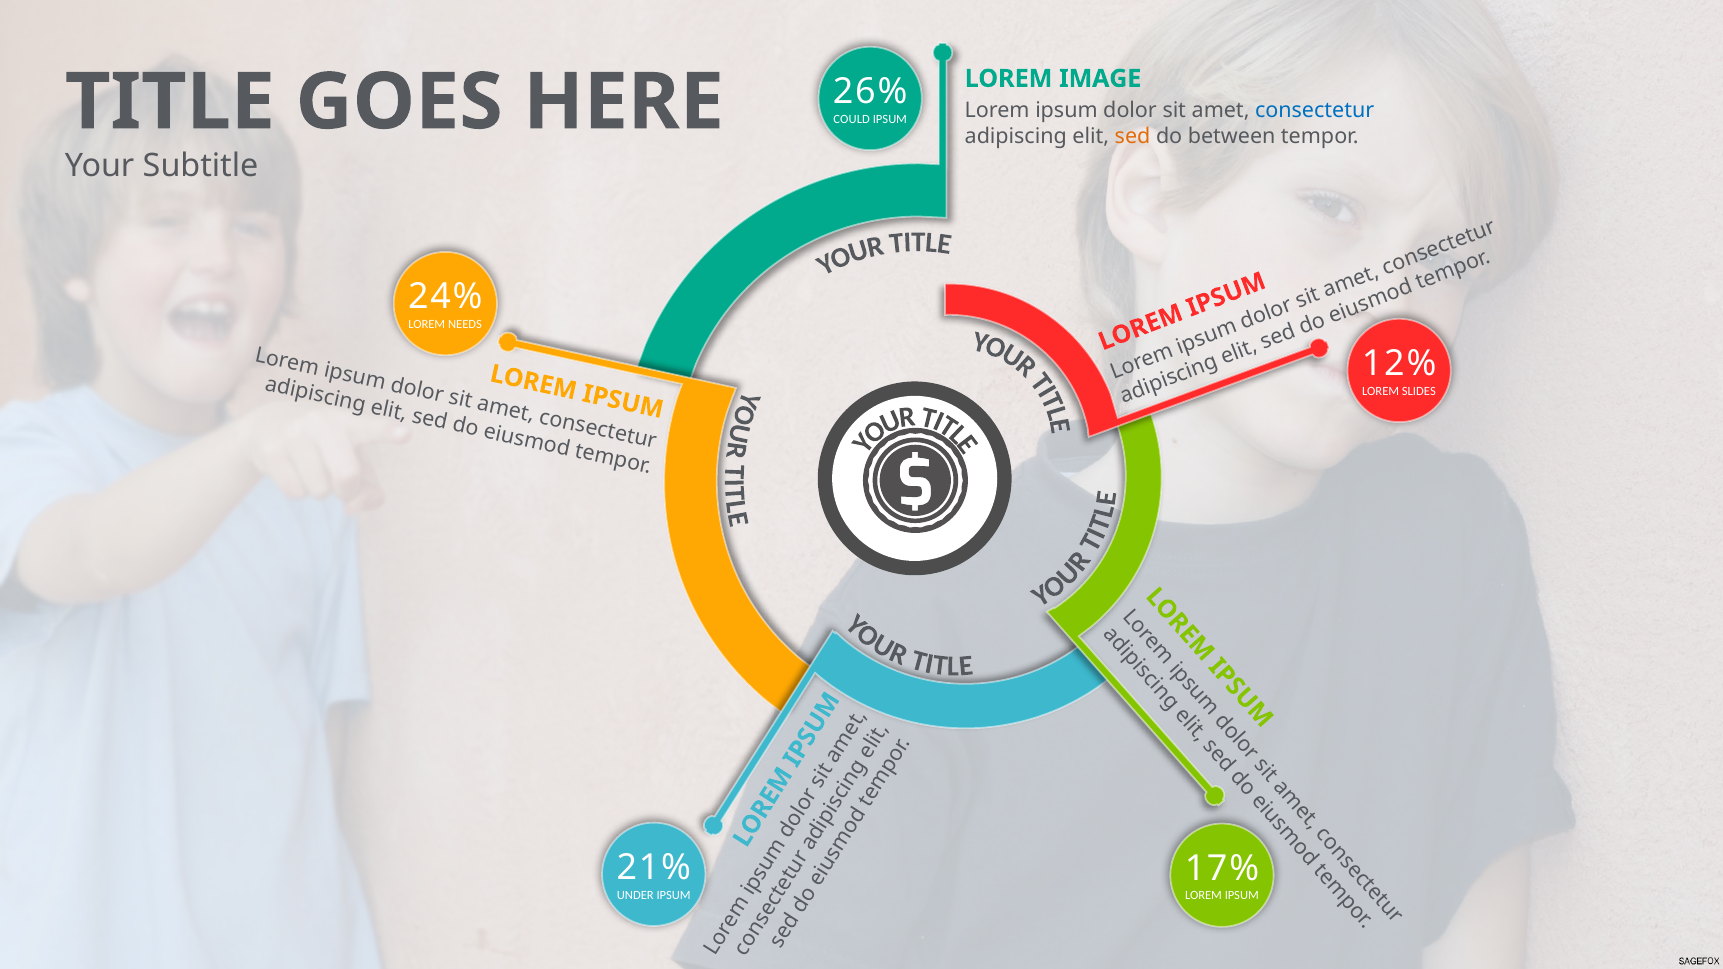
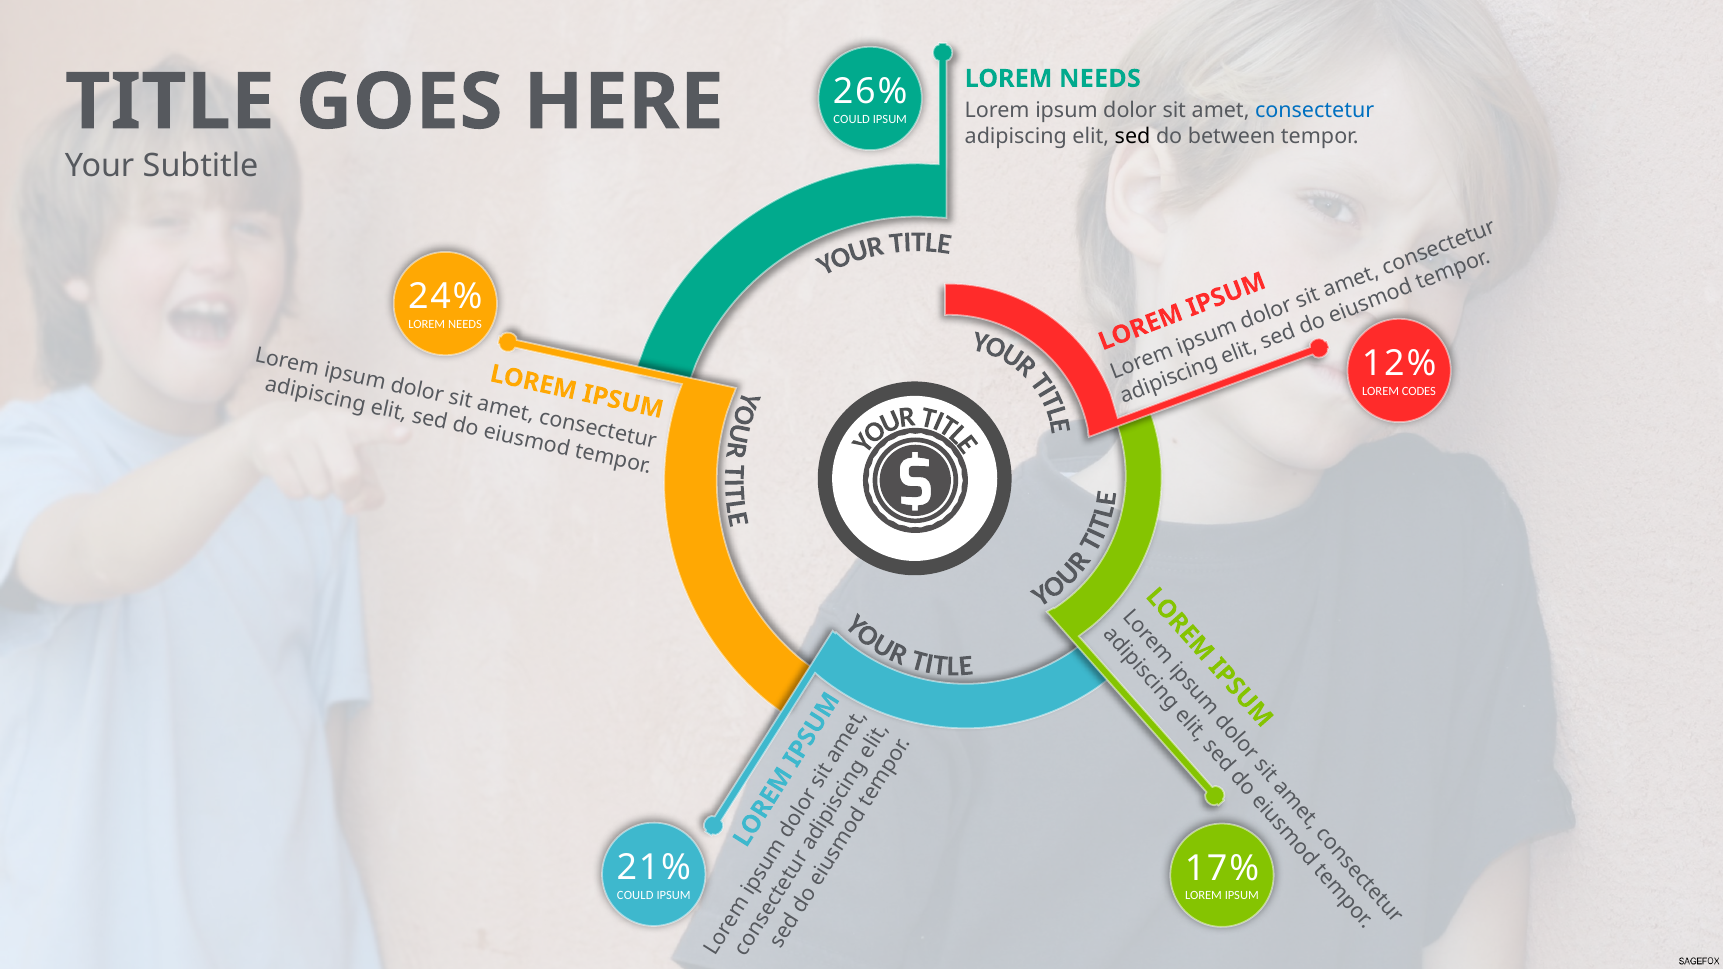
IMAGE at (1100, 79): IMAGE -> NEEDS
sed at (1133, 137) colour: orange -> black
SLIDES: SLIDES -> CODES
UNDER at (635, 895): UNDER -> COULD
